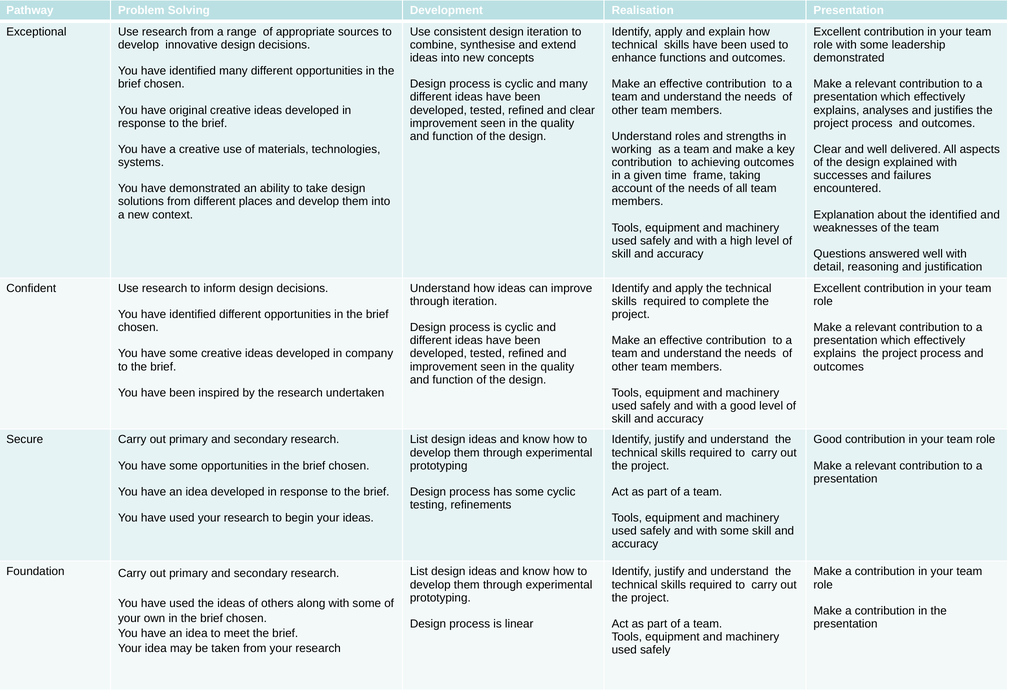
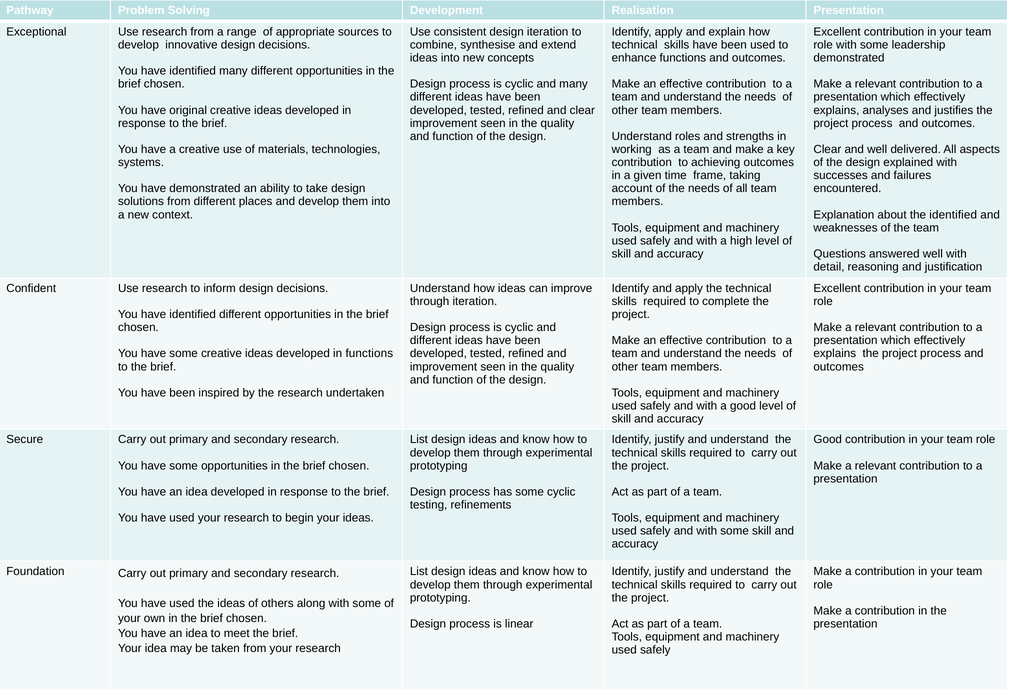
in company: company -> functions
